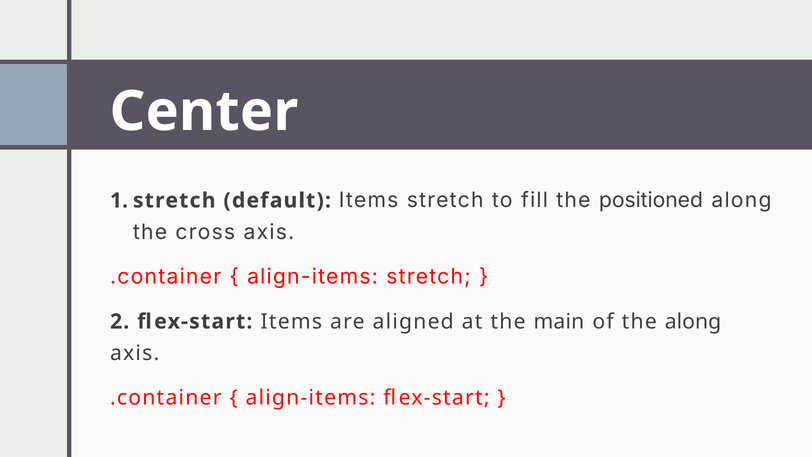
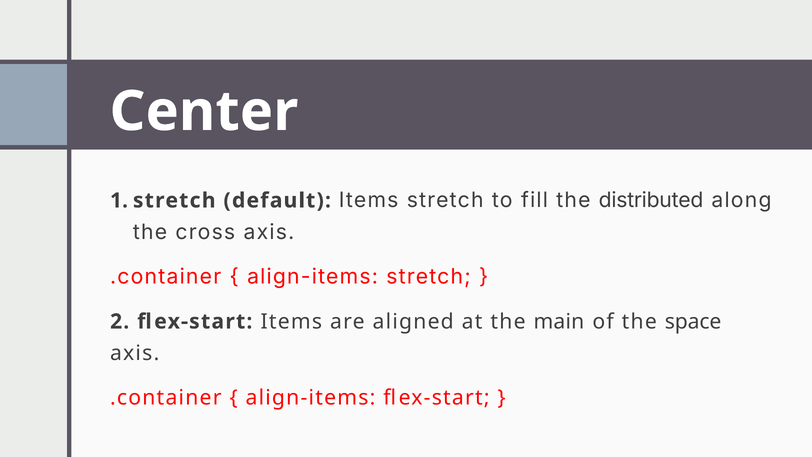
positioned: positioned -> distributed
the along: along -> space
